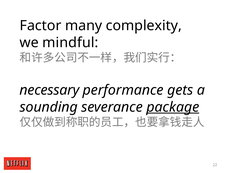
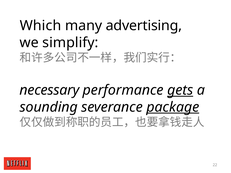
Factor: Factor -> Which
complexity: complexity -> advertising
mindful: mindful -> simplify
gets underline: none -> present
